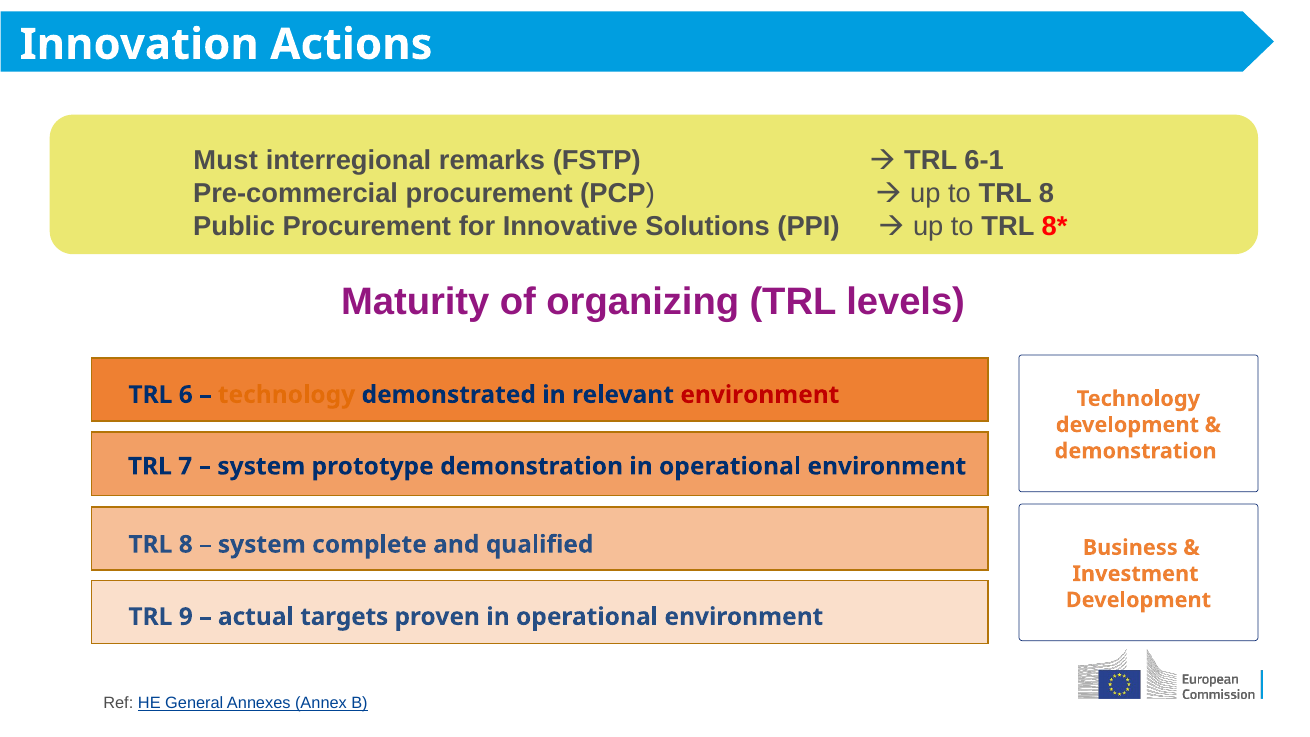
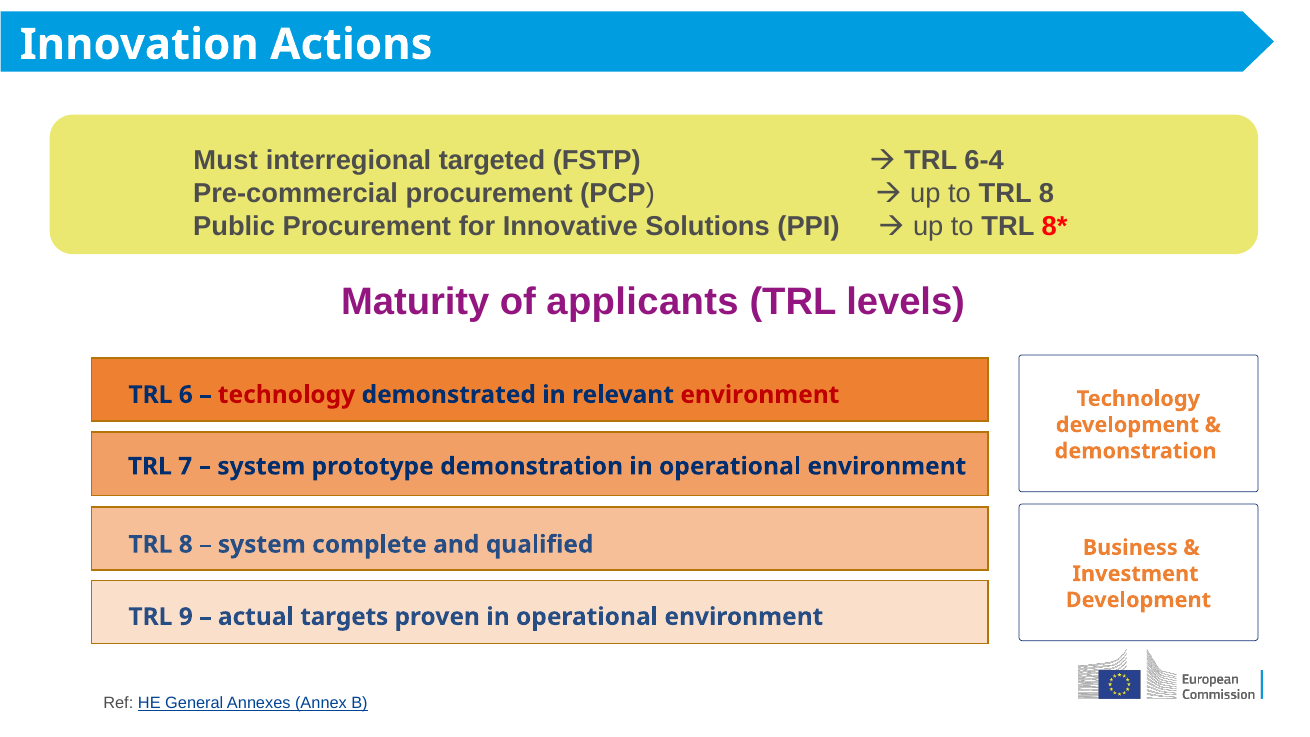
remarks: remarks -> targeted
6-1: 6-1 -> 6-4
organizing: organizing -> applicants
technology at (286, 395) colour: orange -> red
